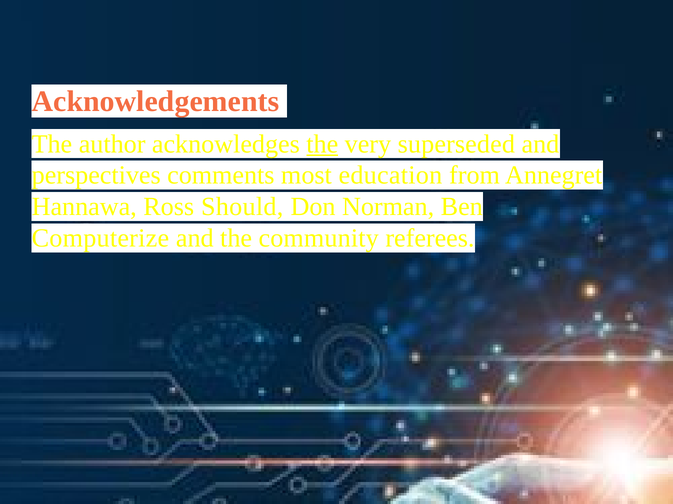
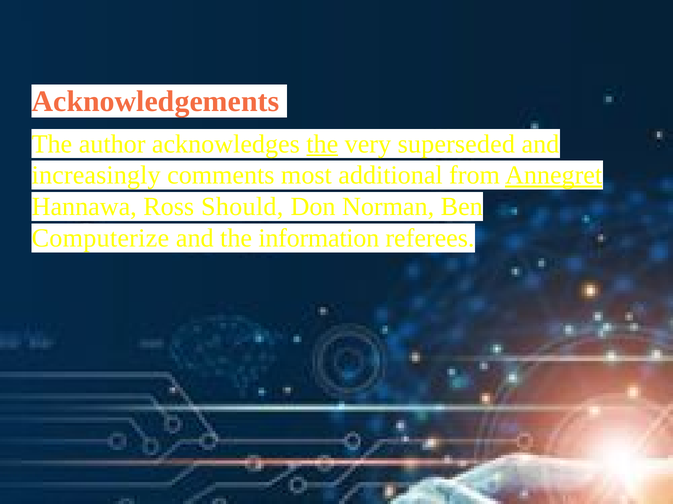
perspectives: perspectives -> increasingly
education: education -> additional
Annegret underline: none -> present
community: community -> information
